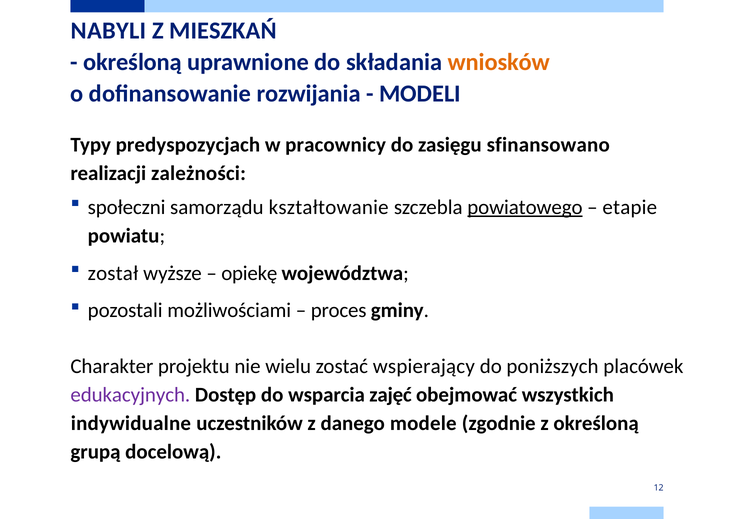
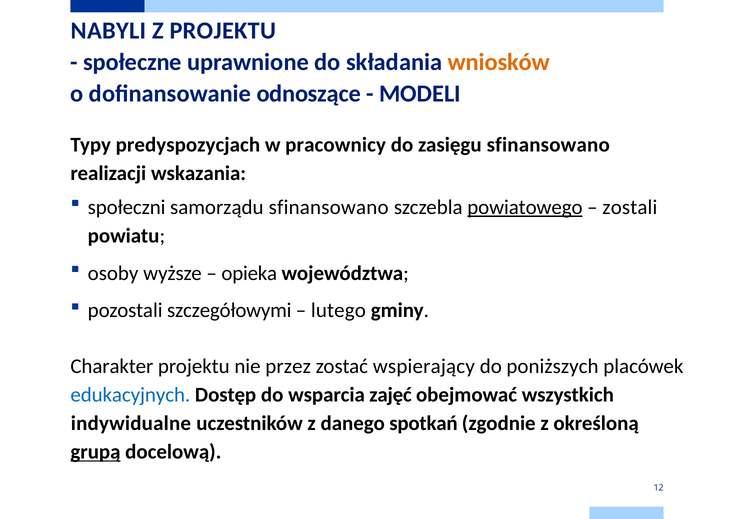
Z MIESZKAŃ: MIESZKAŃ -> PROJEKTU
określoną at (133, 62): określoną -> społeczne
rozwijania: rozwijania -> odnoszące
zależności: zależności -> wskazania
samorządu kształtowanie: kształtowanie -> sfinansowano
etapie: etapie -> zostali
został: został -> osoby
opiekę: opiekę -> opieka
możliwościami: możliwościami -> szczegółowymi
proces: proces -> lutego
wielu: wielu -> przez
edukacyjnych colour: purple -> blue
modele: modele -> spotkań
grupą underline: none -> present
